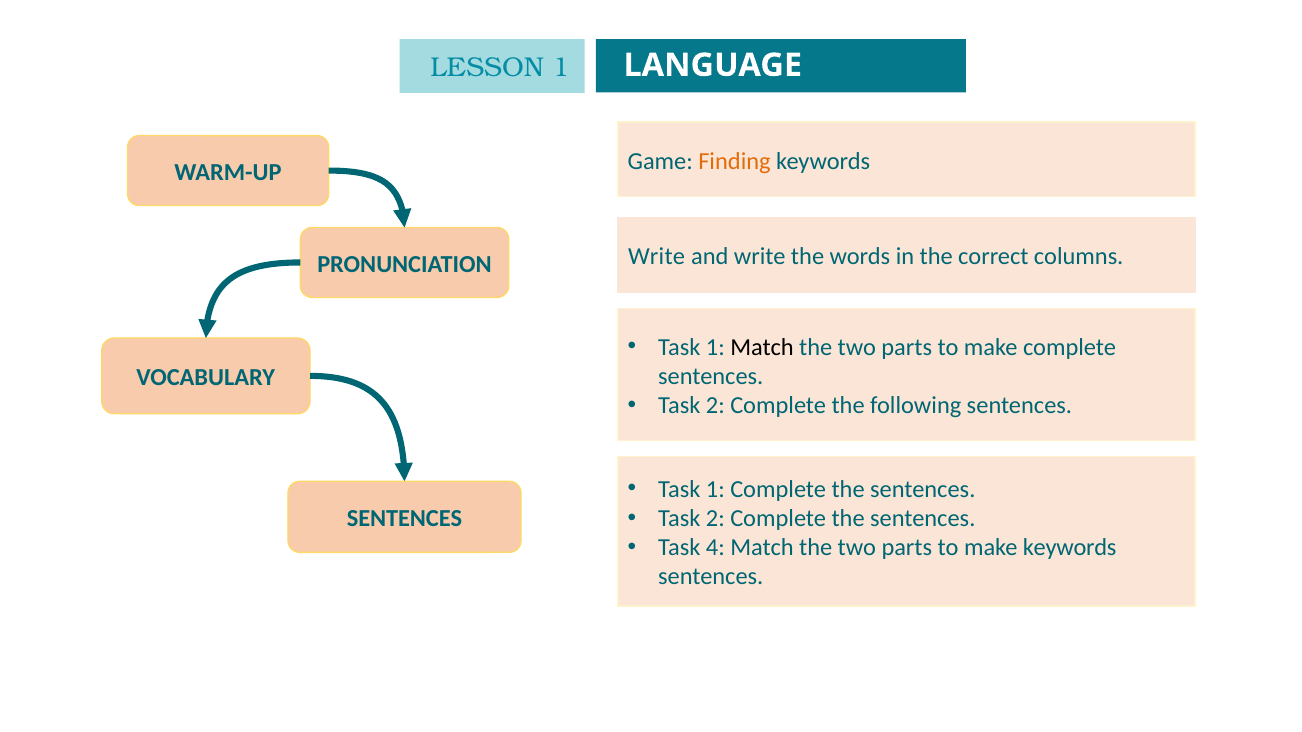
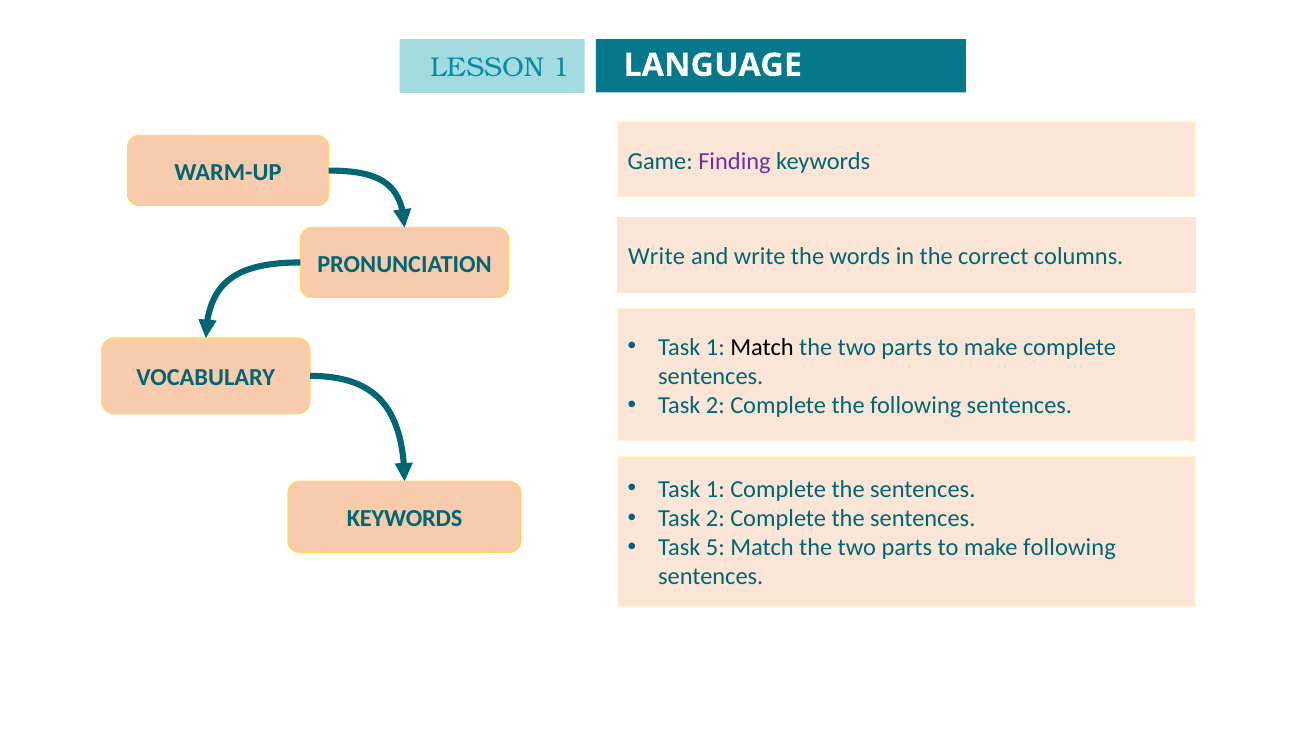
Finding colour: orange -> purple
SENTENCES at (404, 519): SENTENCES -> KEYWORDS
4: 4 -> 5
make keywords: keywords -> following
